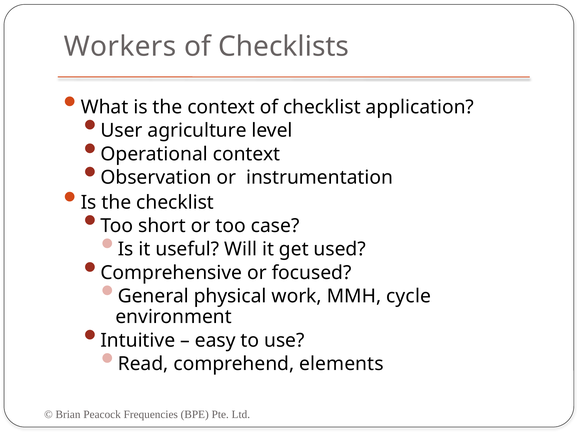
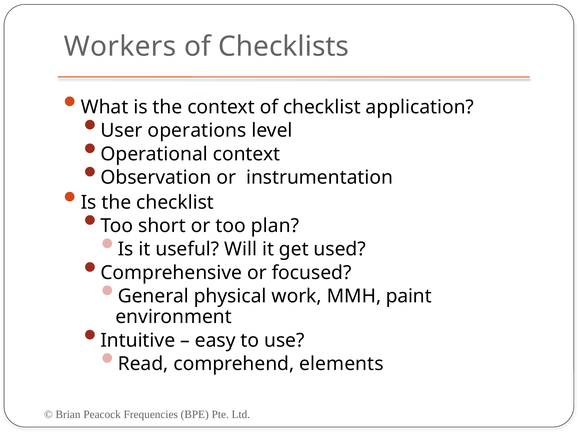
agriculture: agriculture -> operations
case: case -> plan
cycle: cycle -> paint
